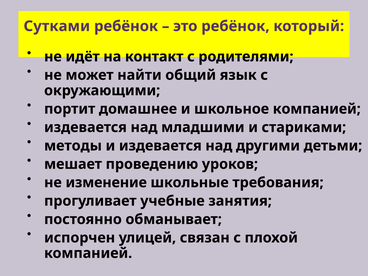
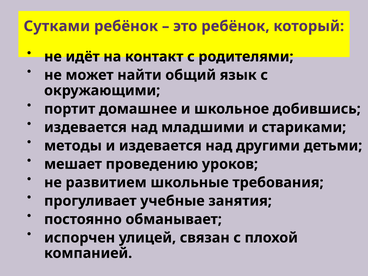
школьное компанией: компанией -> добившись
изменение: изменение -> развитием
